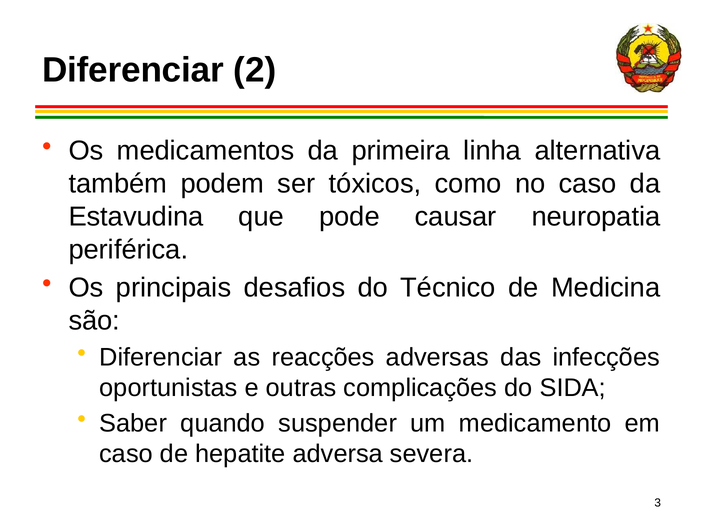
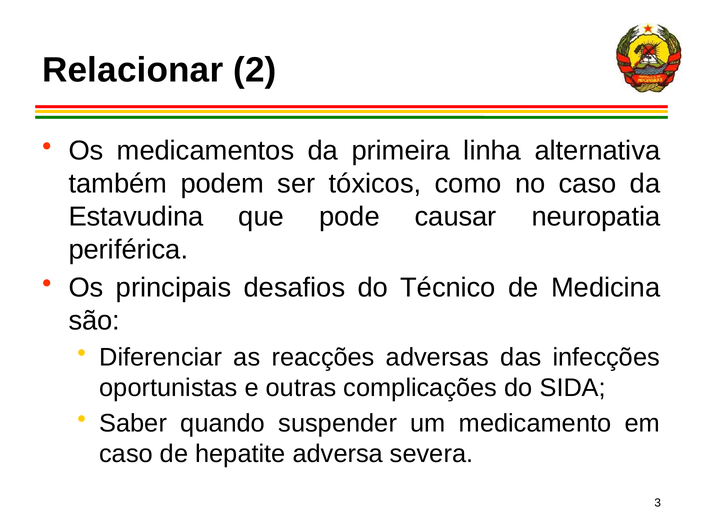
Diferenciar at (133, 70): Diferenciar -> Relacionar
